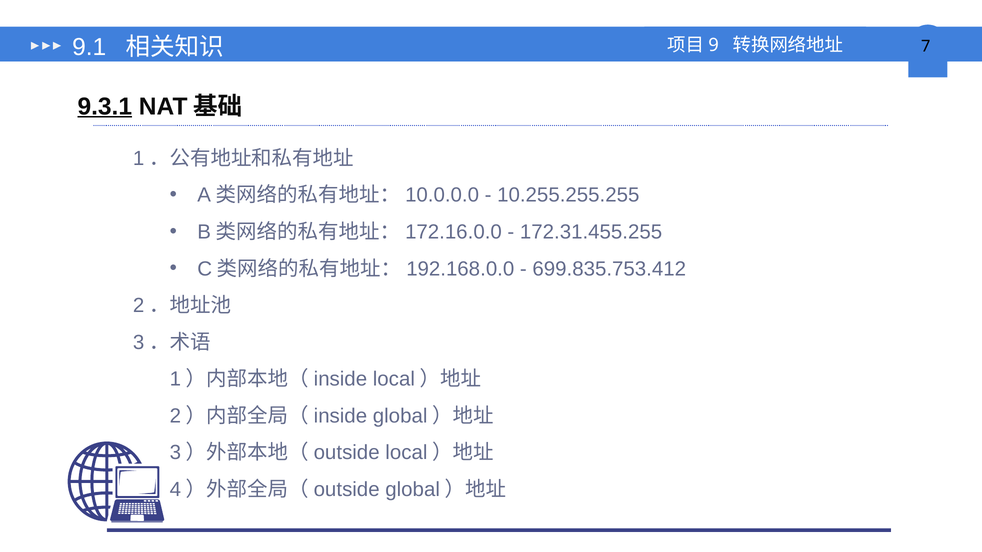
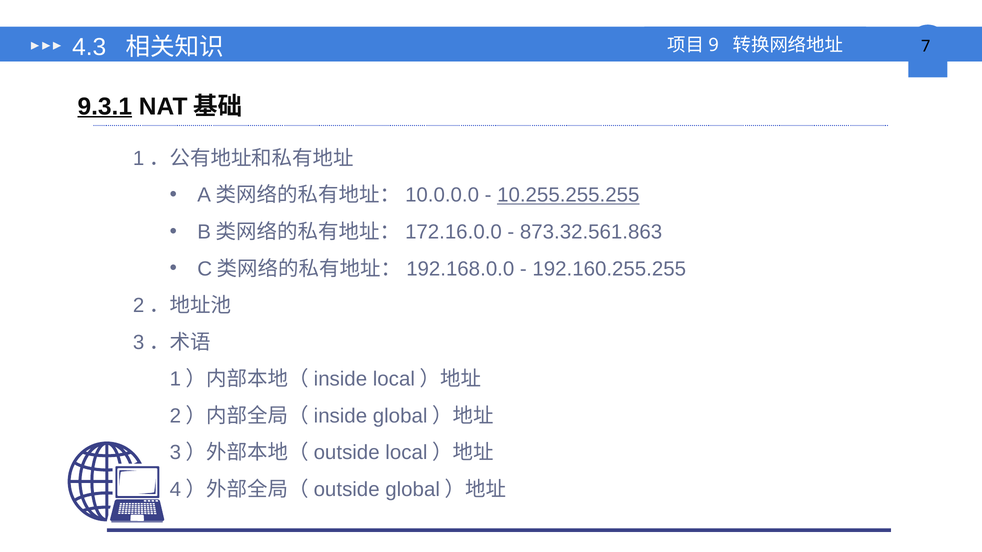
9.1: 9.1 -> 4.3
10.255.255.255 underline: none -> present
172.31.455.255: 172.31.455.255 -> 873.32.561.863
699.835.753.412: 699.835.753.412 -> 192.160.255.255
